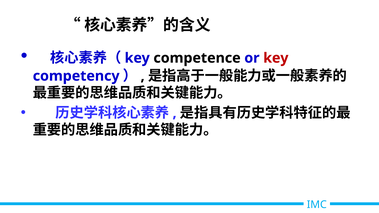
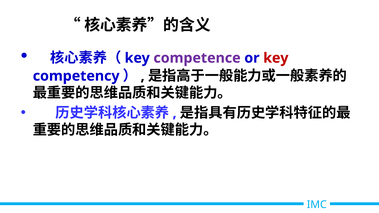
competence colour: black -> purple
